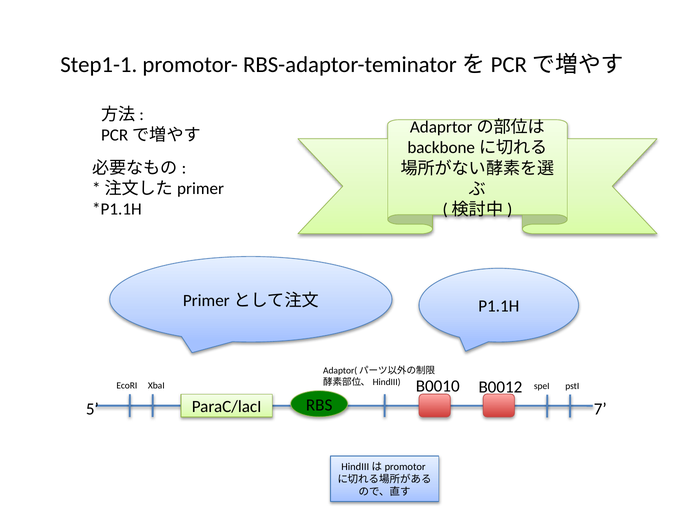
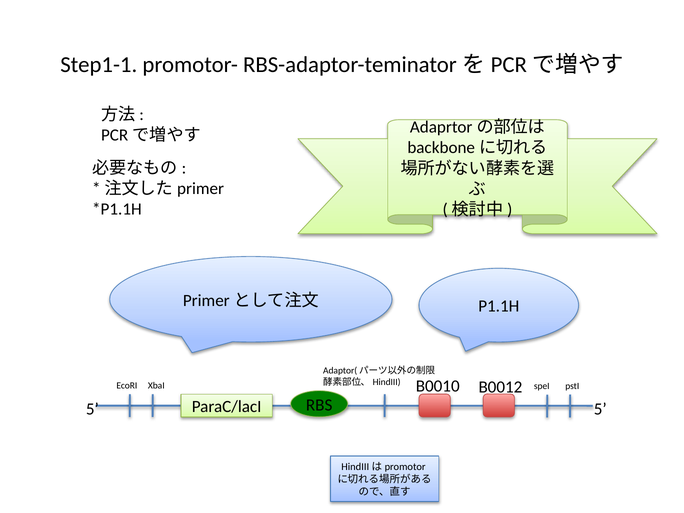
5 7: 7 -> 5
